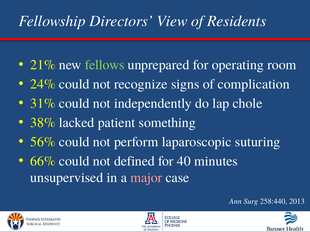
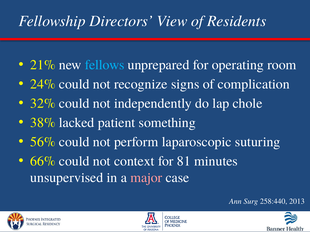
fellows colour: light green -> light blue
31%: 31% -> 32%
defined: defined -> context
40: 40 -> 81
